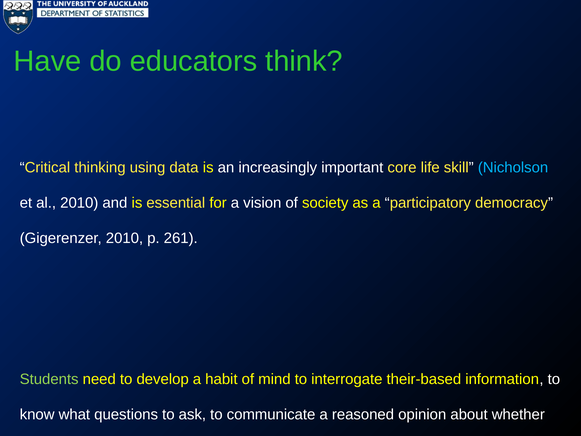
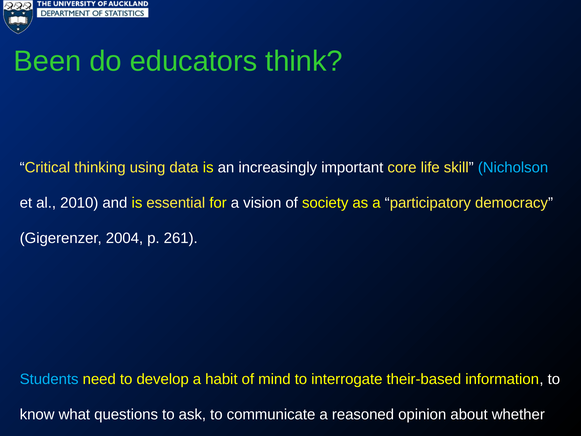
Have: Have -> Been
Gigerenzer 2010: 2010 -> 2004
Students colour: light green -> light blue
